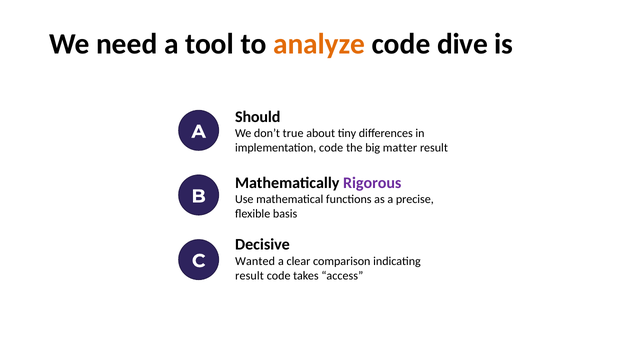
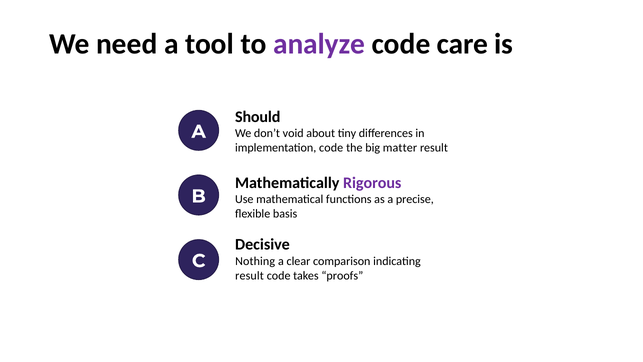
analyze colour: orange -> purple
dive: dive -> care
true: true -> void
Wanted: Wanted -> Nothing
access: access -> proofs
